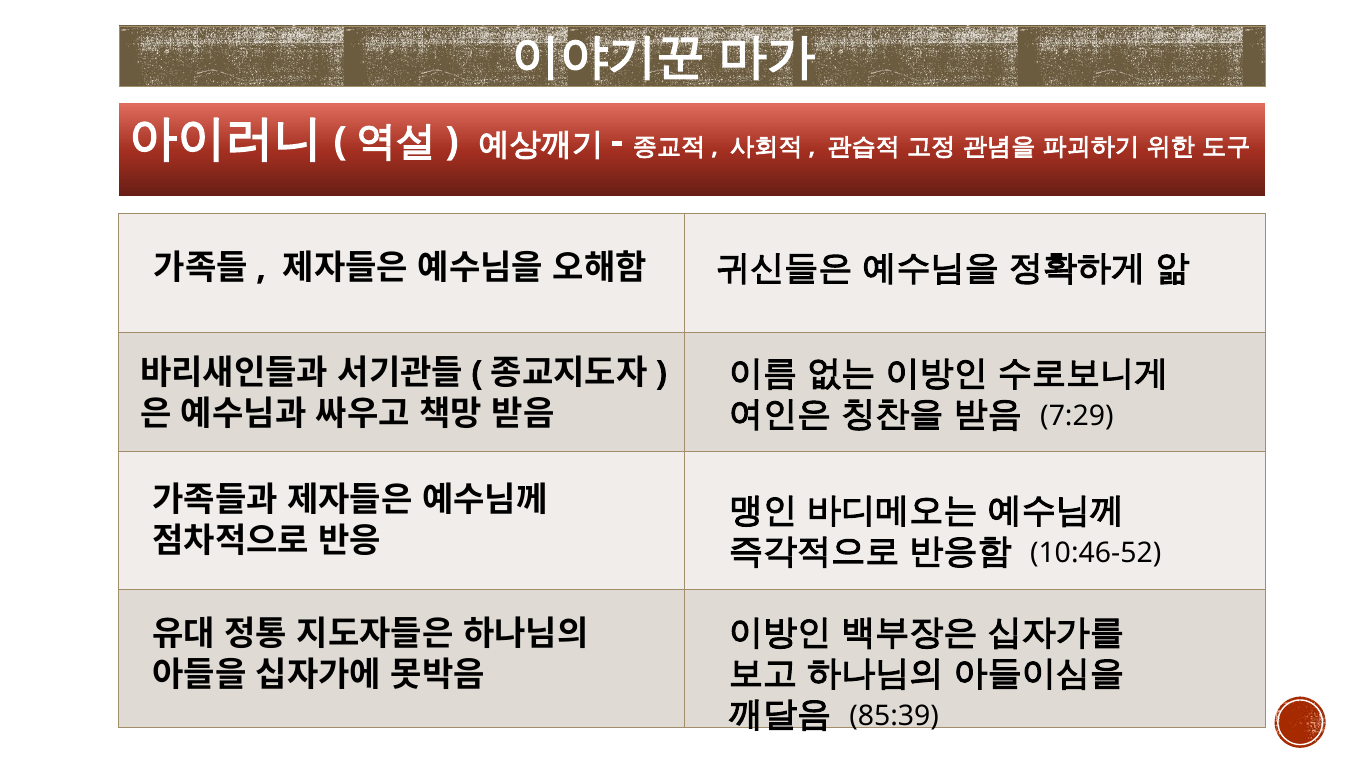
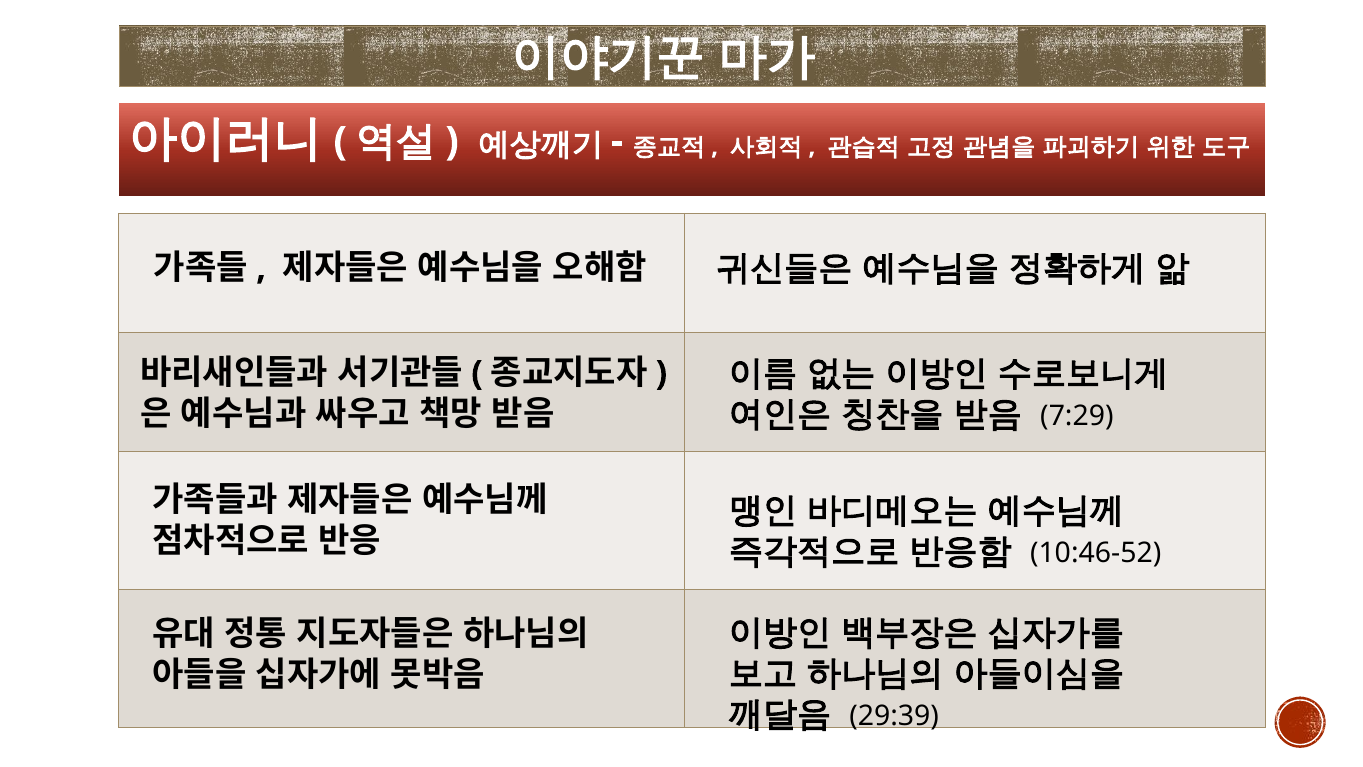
85:39: 85:39 -> 29:39
